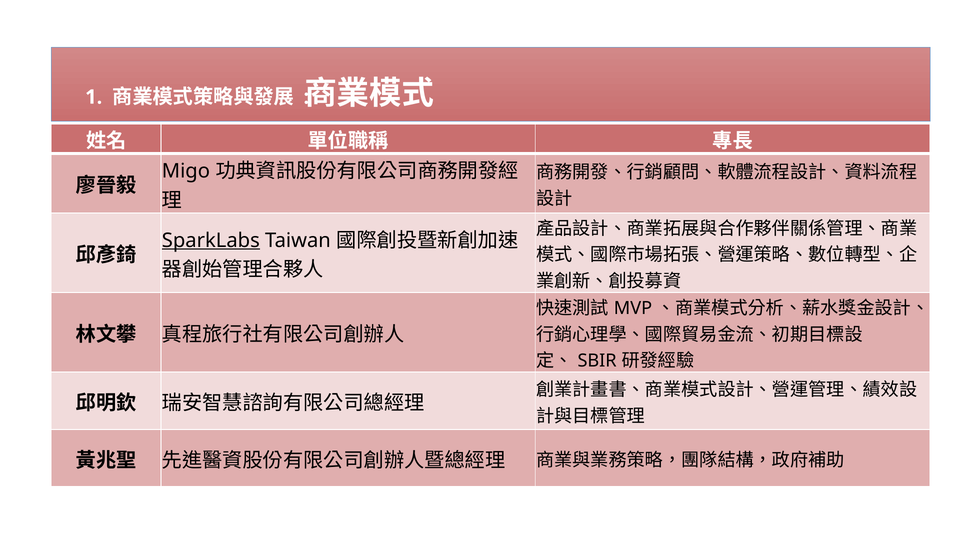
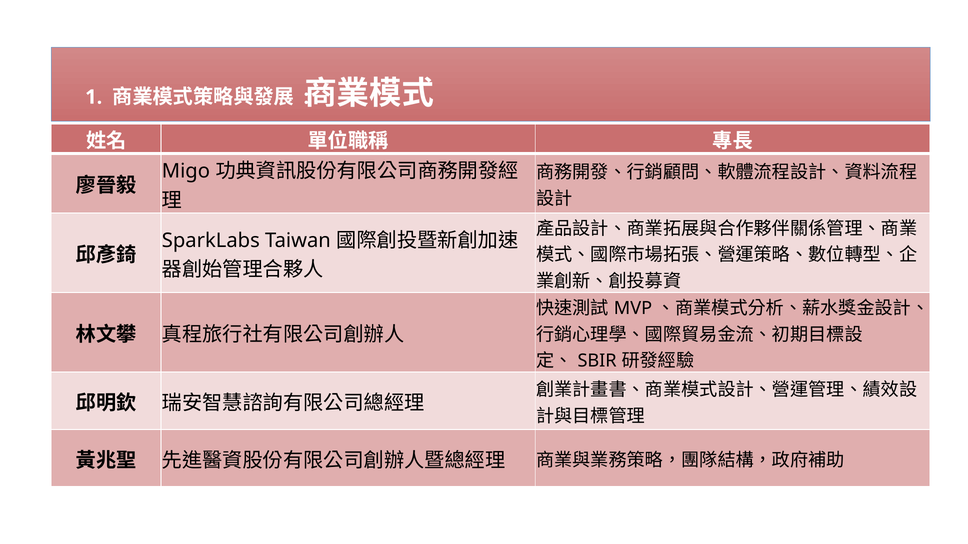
SparkLabs underline: present -> none
